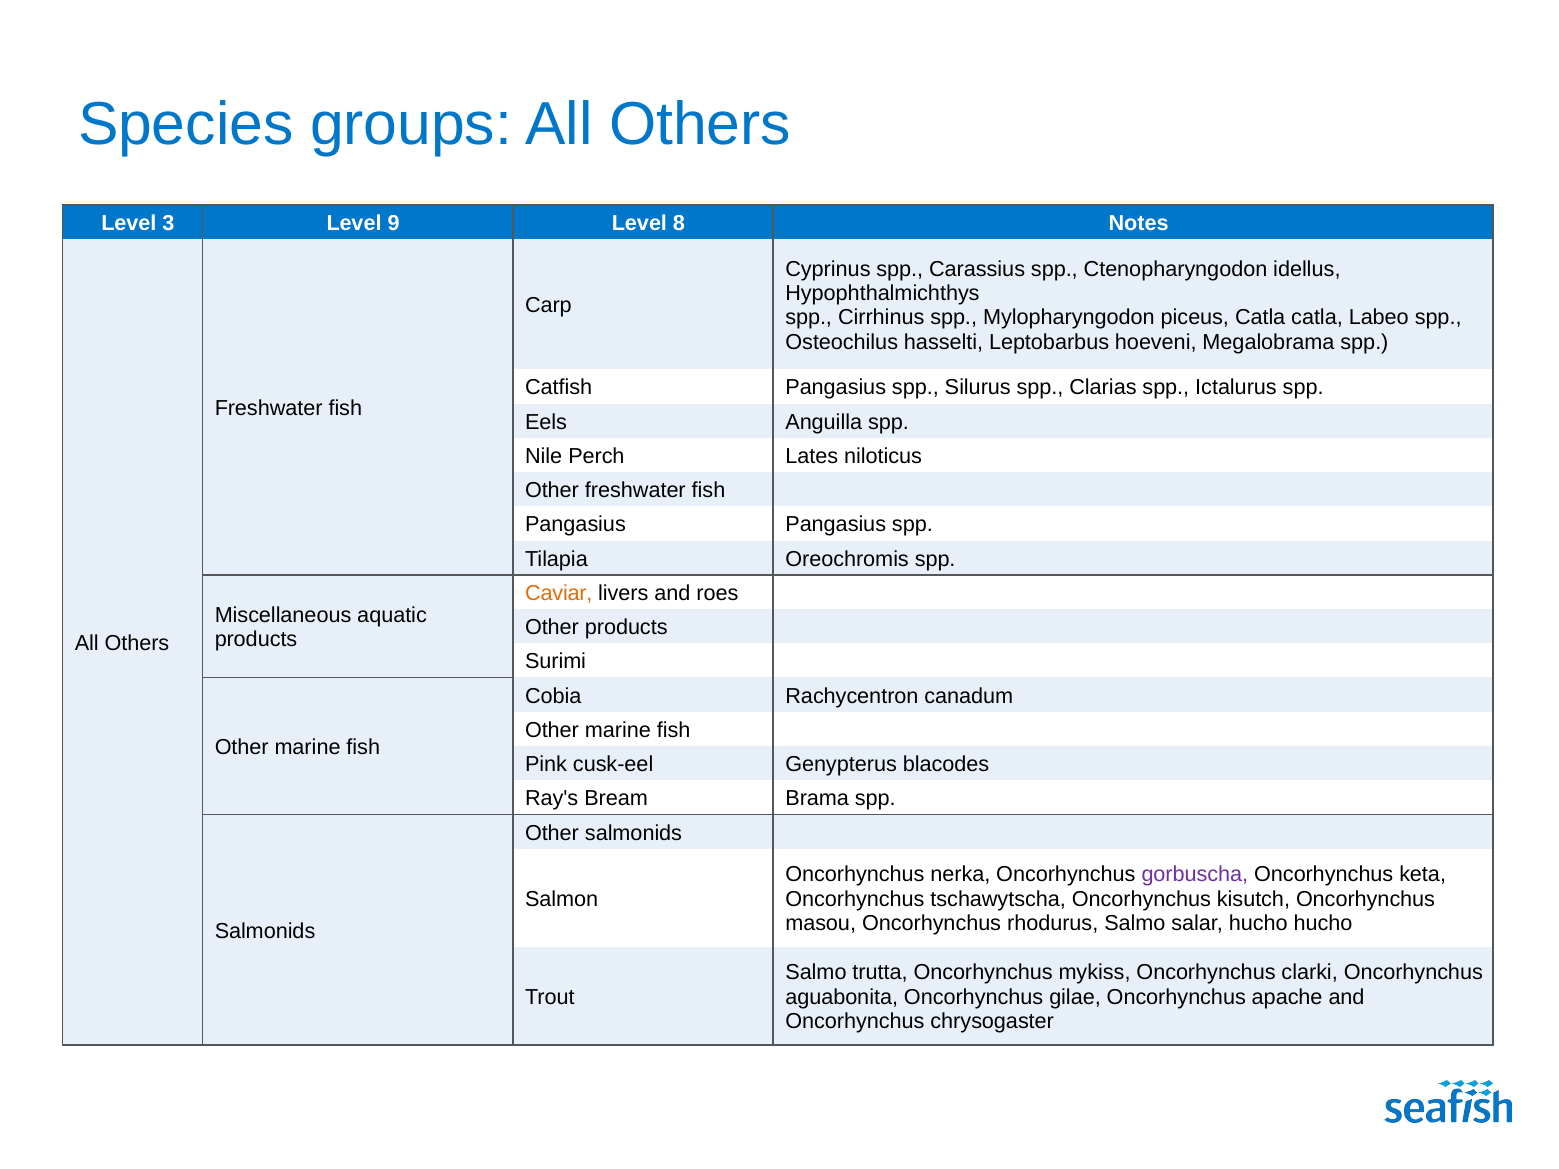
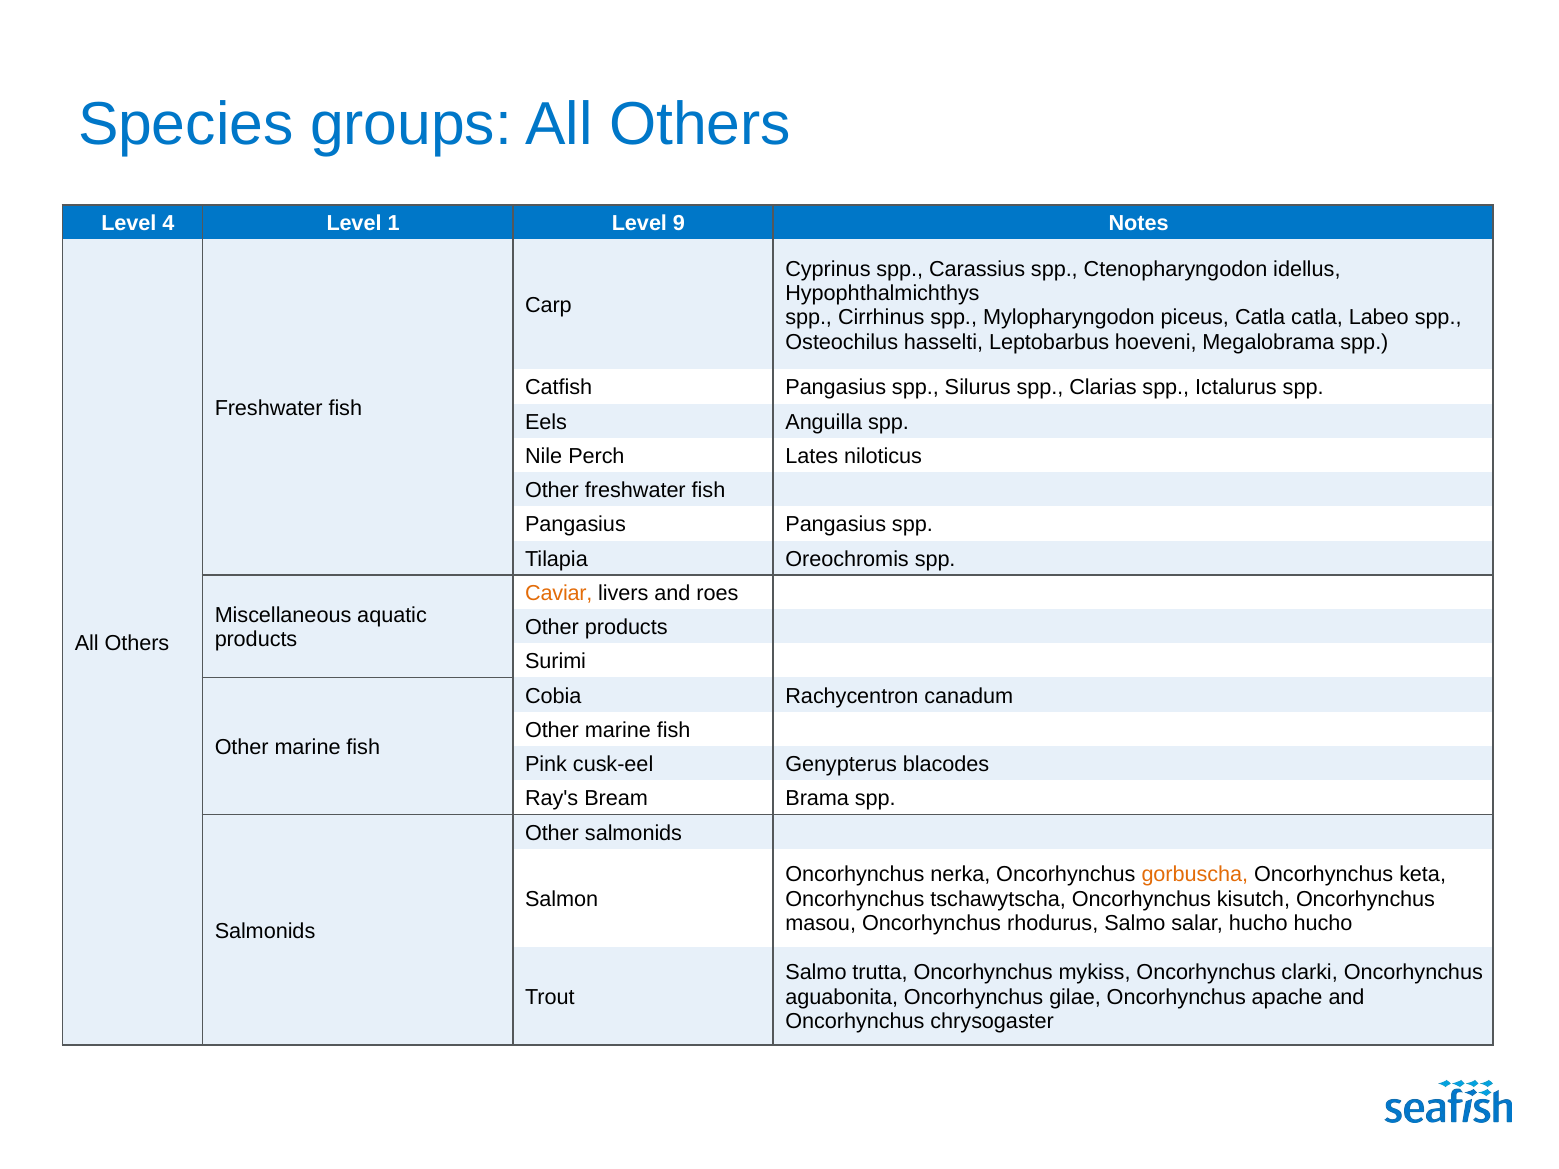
3: 3 -> 4
9: 9 -> 1
8: 8 -> 9
gorbuscha colour: purple -> orange
